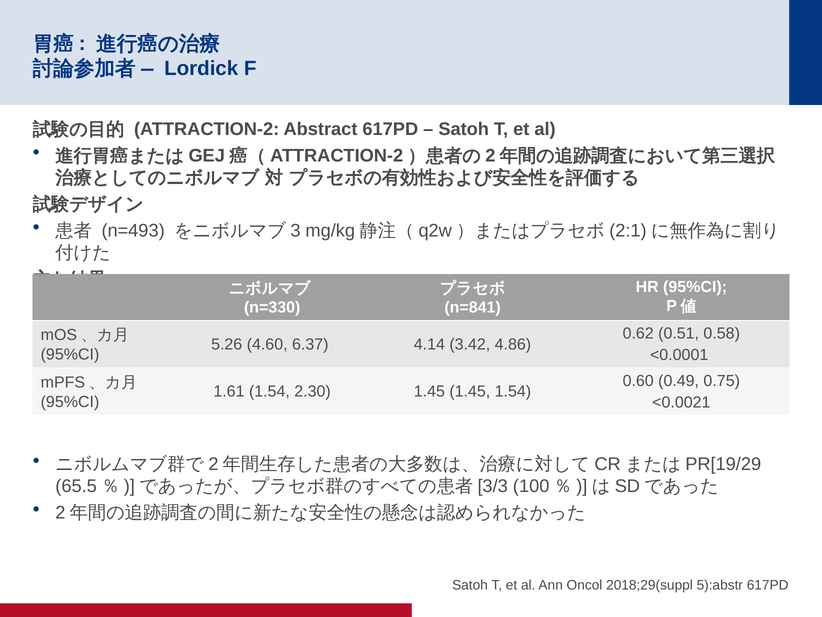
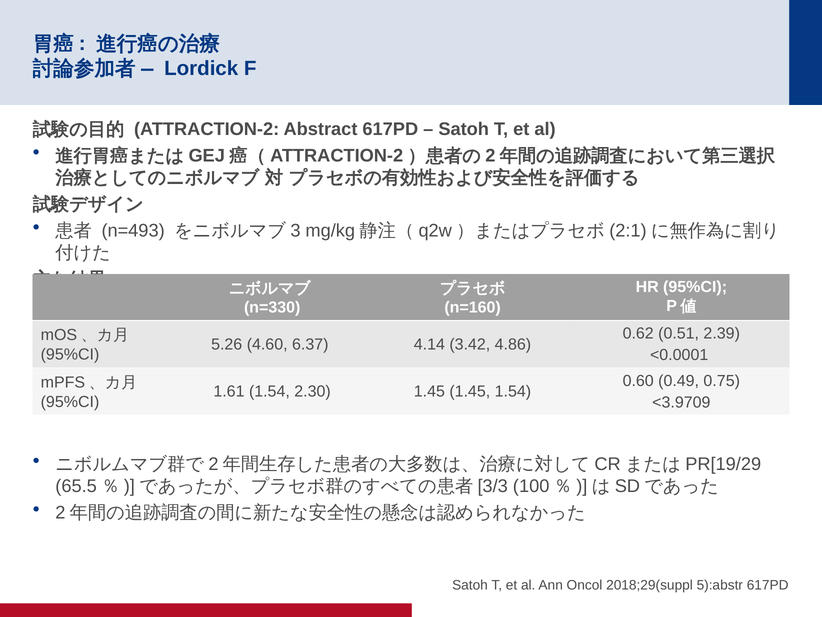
n=841: n=841 -> n=160
0.58: 0.58 -> 2.39
<0.0021: <0.0021 -> <3.9709
